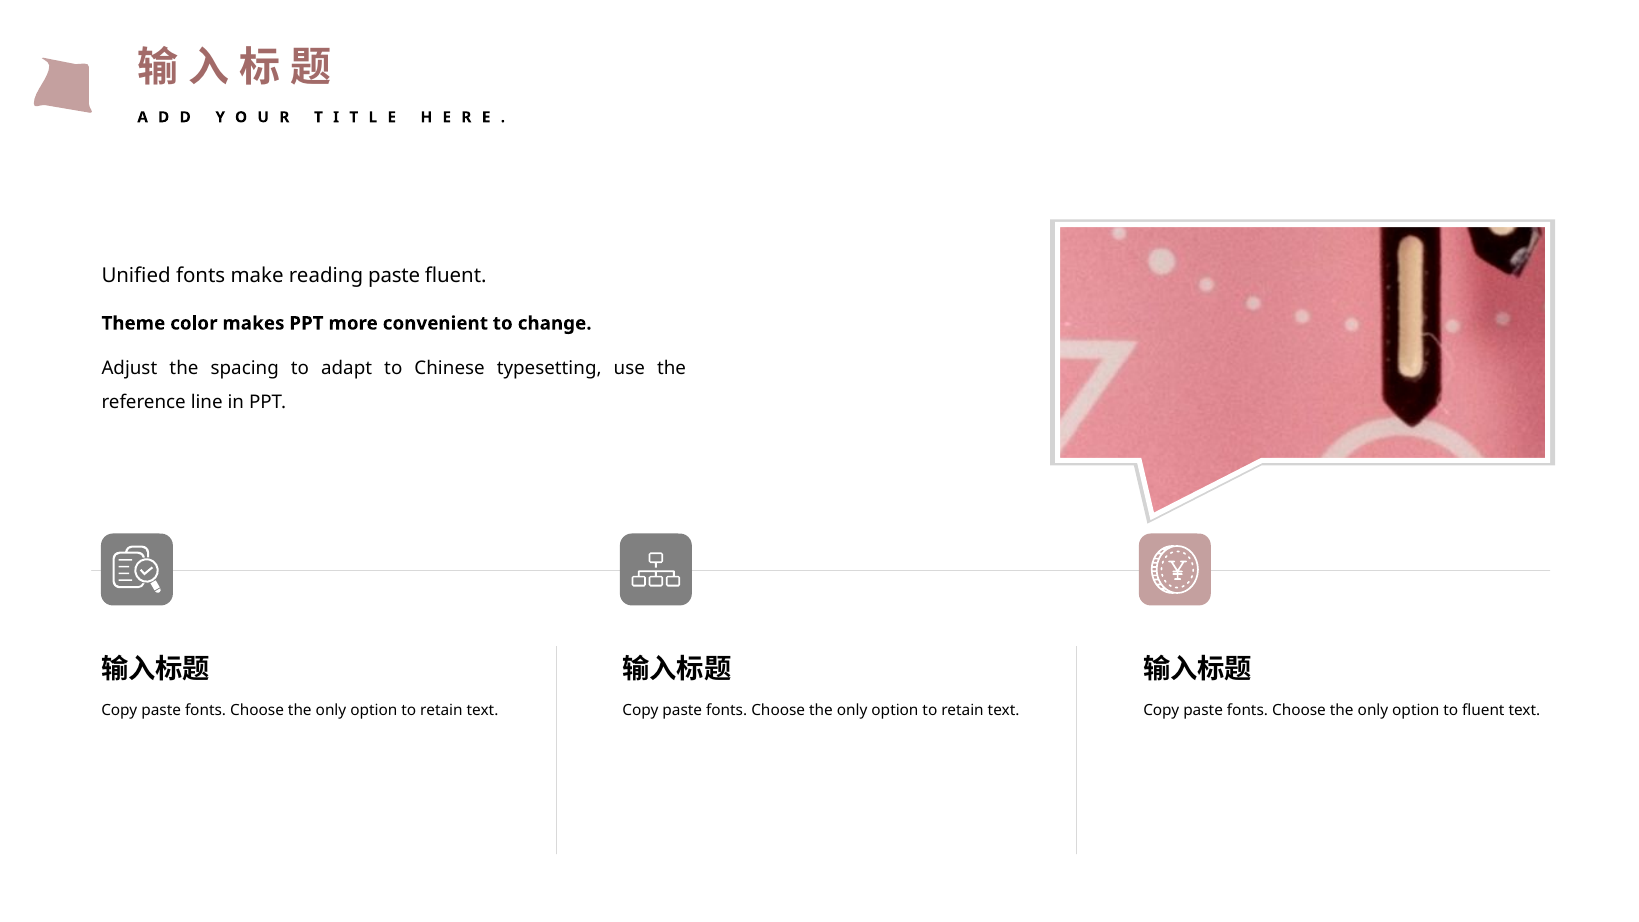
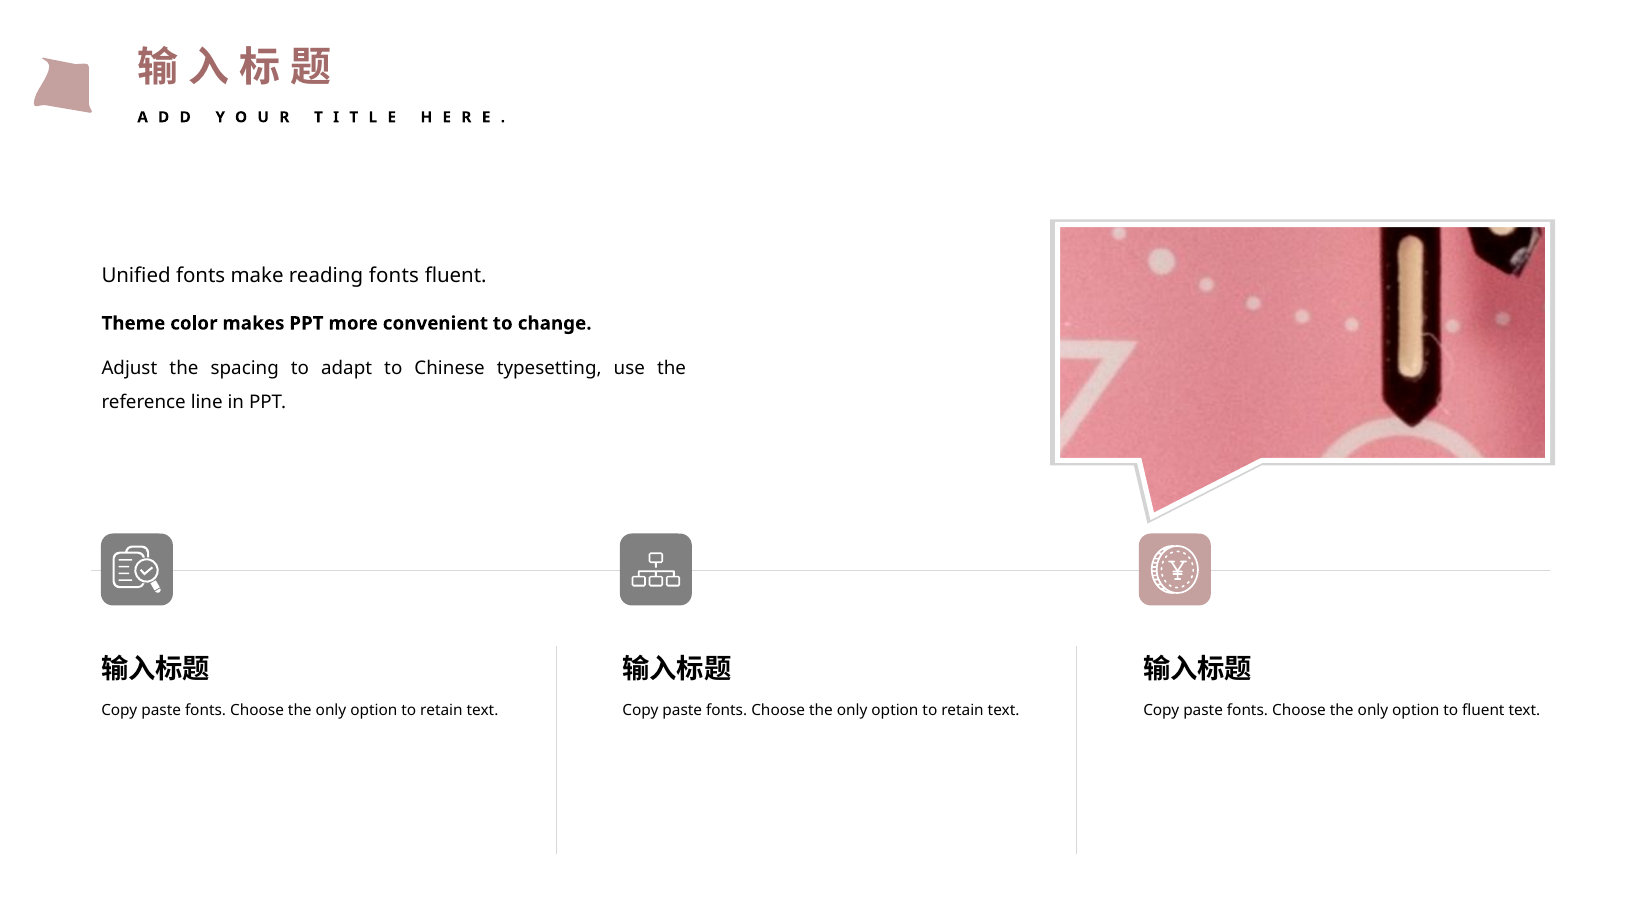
reading paste: paste -> fonts
